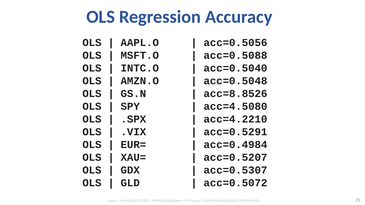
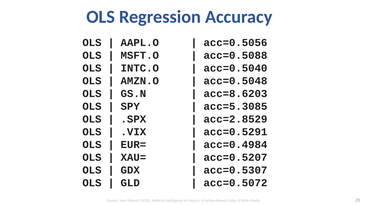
acc=8.8526: acc=8.8526 -> acc=8.6203
acc=4.5080: acc=4.5080 -> acc=5.3085
acc=4.2210: acc=4.2210 -> acc=2.8529
